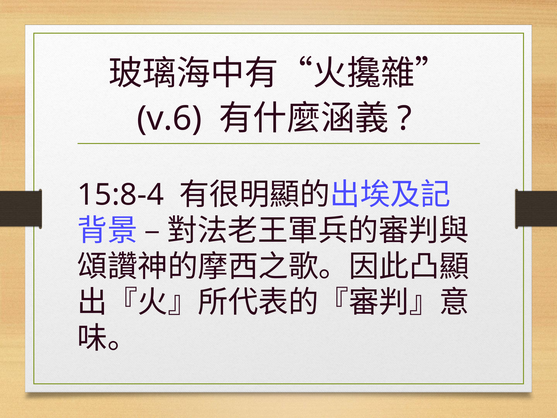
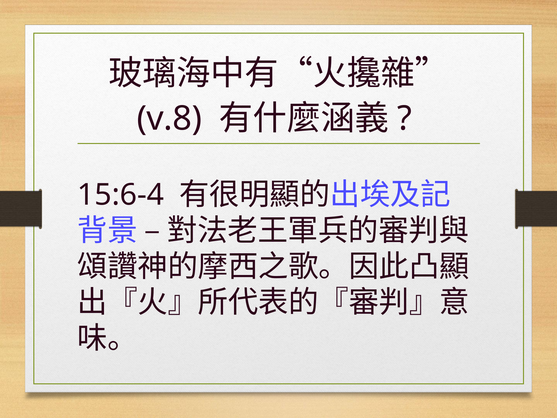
v.6: v.6 -> v.8
15:8-4: 15:8-4 -> 15:6-4
